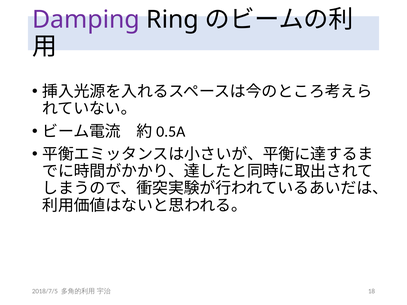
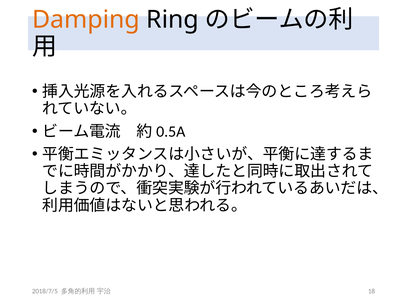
Damping colour: purple -> orange
